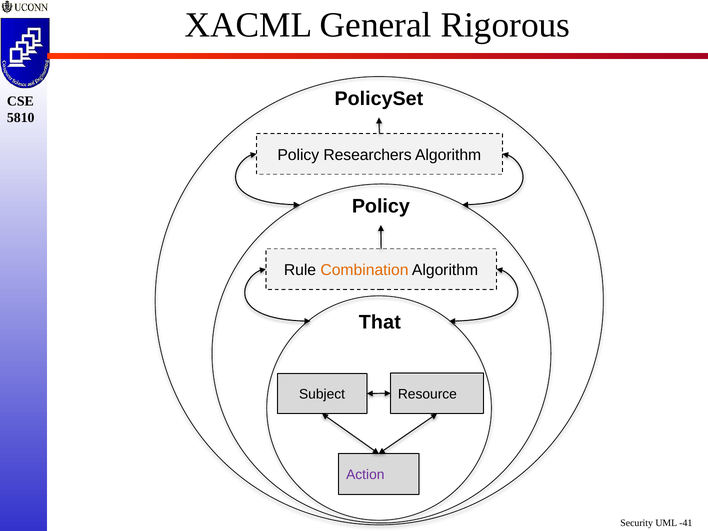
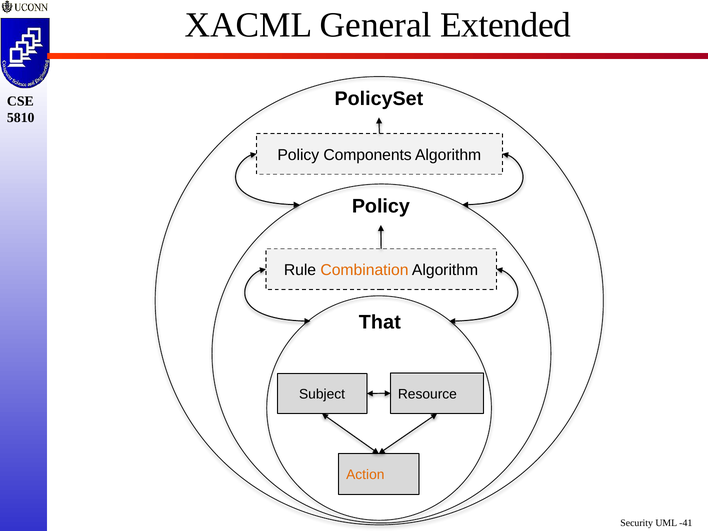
Rigorous: Rigorous -> Extended
Researchers: Researchers -> Components
Action colour: purple -> orange
